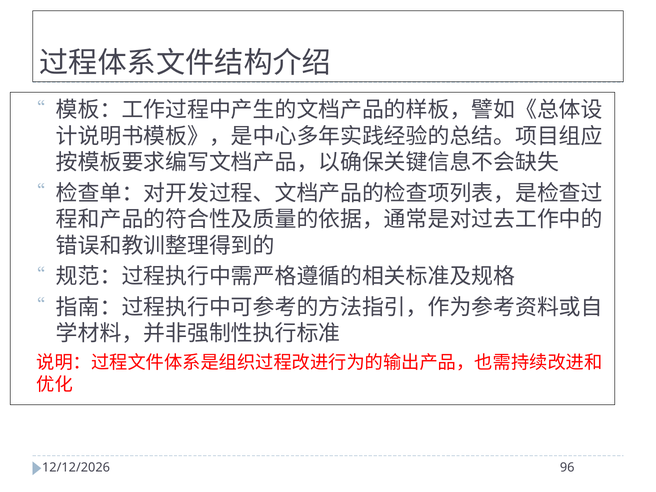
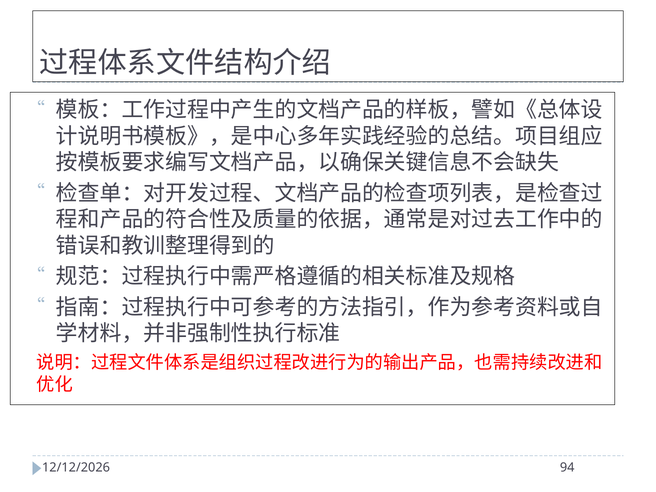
96: 96 -> 94
